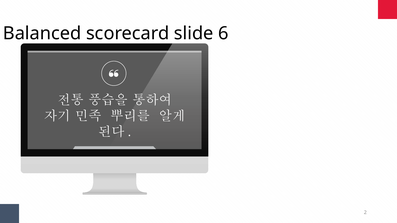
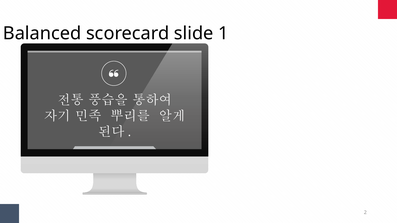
6: 6 -> 1
